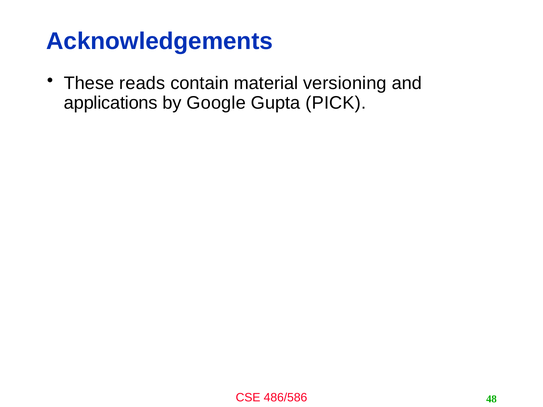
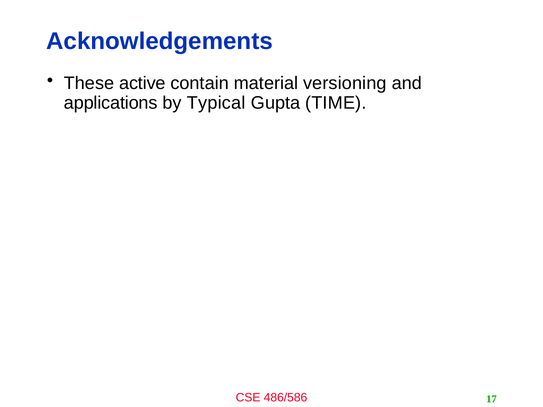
reads: reads -> active
Google: Google -> Typical
PICK: PICK -> TIME
48: 48 -> 17
